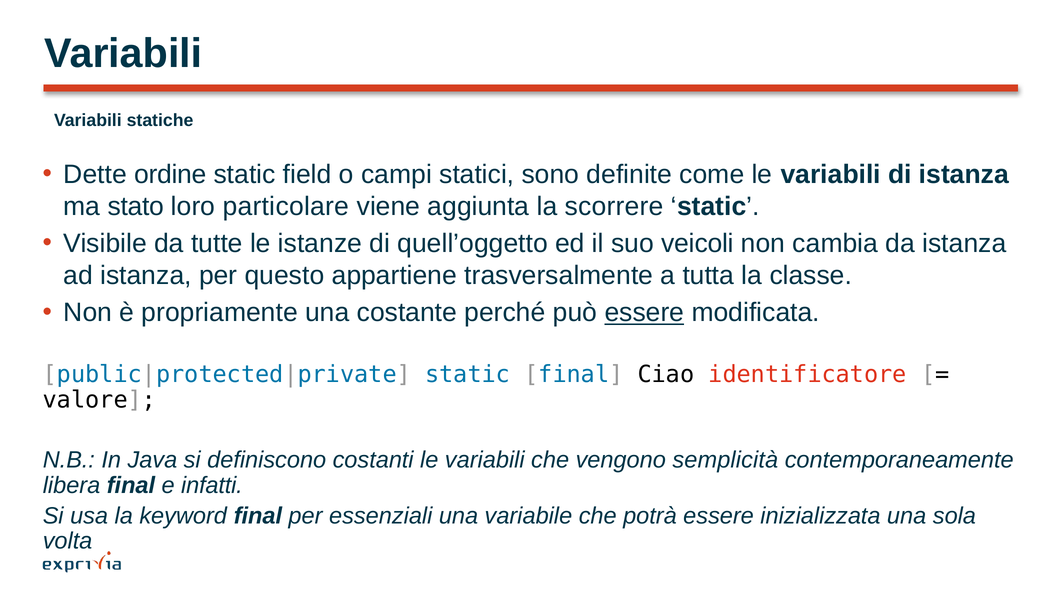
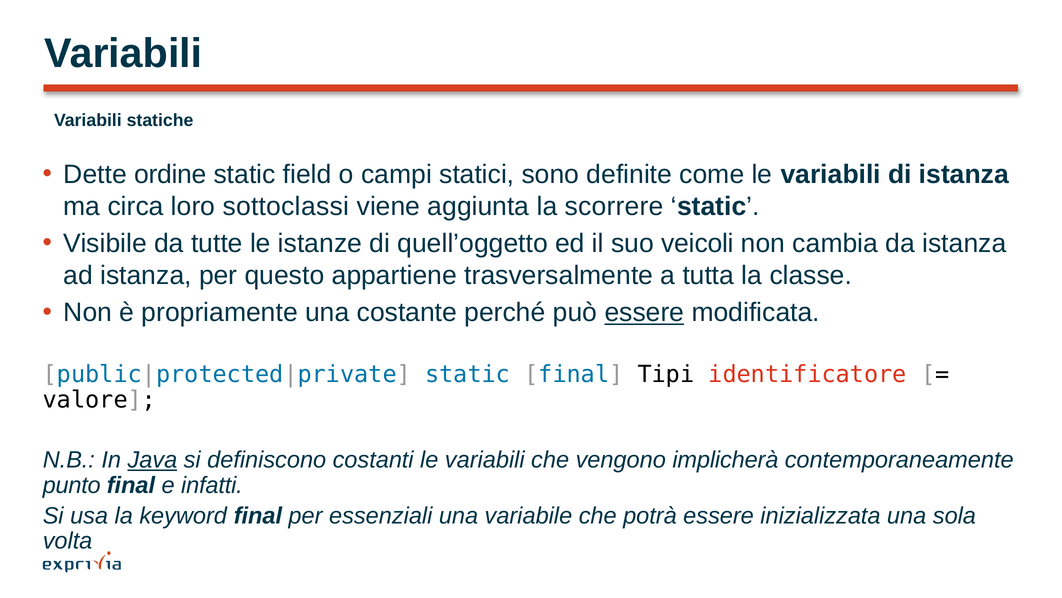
stato: stato -> circa
particolare: particolare -> sottoclassi
Ciao: Ciao -> Tipi
Java underline: none -> present
semplicità: semplicità -> implicherà
libera: libera -> punto
